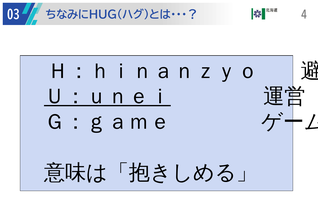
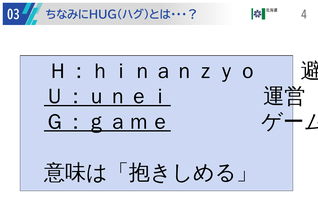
Ｇ：ｇａｍｅ underline: none -> present
